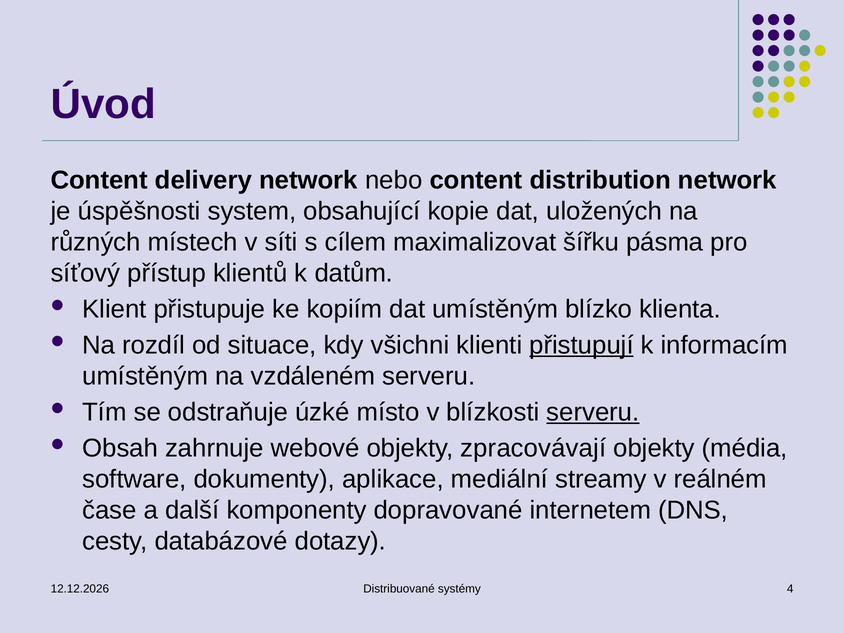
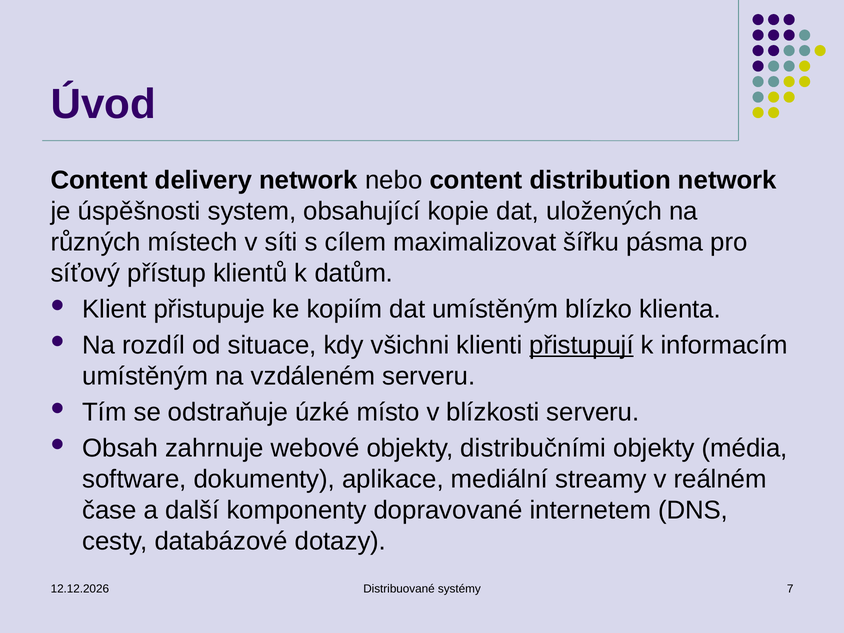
serveru at (593, 412) underline: present -> none
zpracovávají: zpracovávají -> distribučními
4: 4 -> 7
